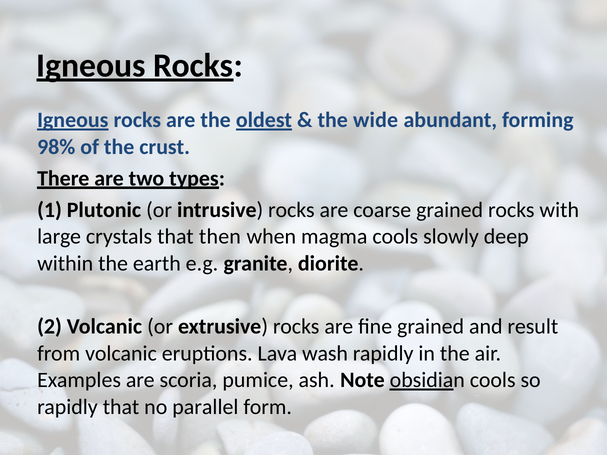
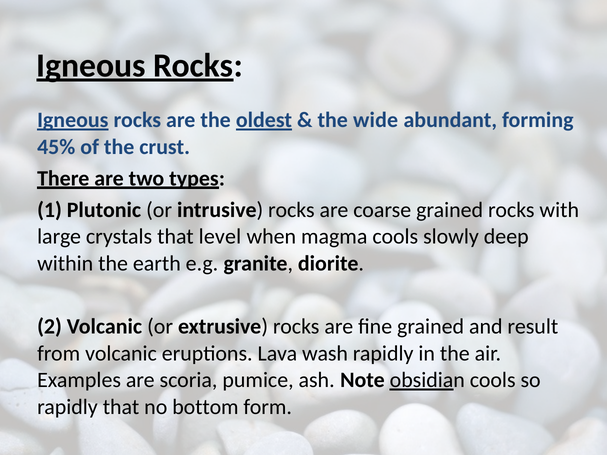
98%: 98% -> 45%
then: then -> level
parallel: parallel -> bottom
